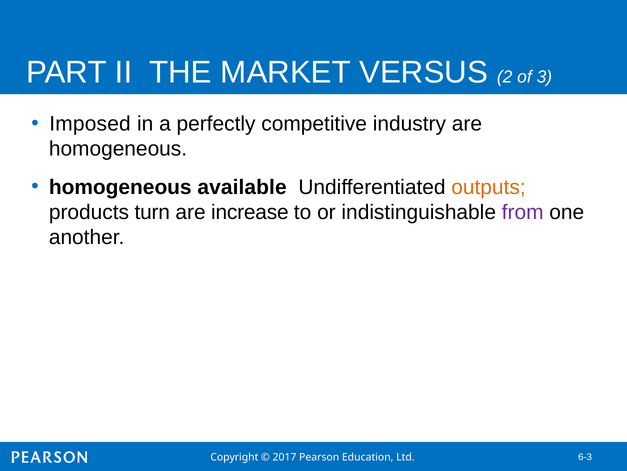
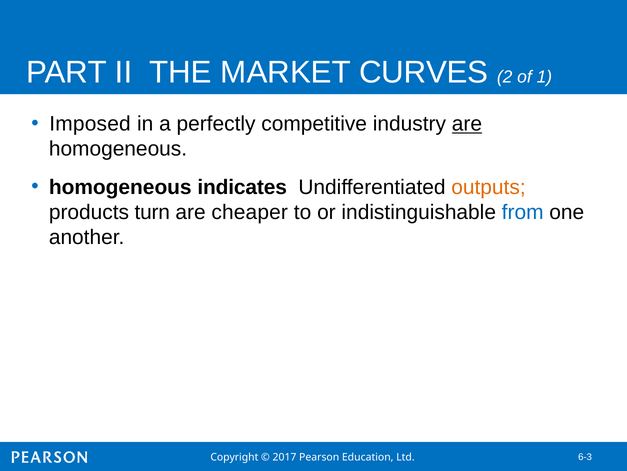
VERSUS: VERSUS -> CURVES
3: 3 -> 1
are at (467, 124) underline: none -> present
available: available -> indicates
increase: increase -> cheaper
from colour: purple -> blue
